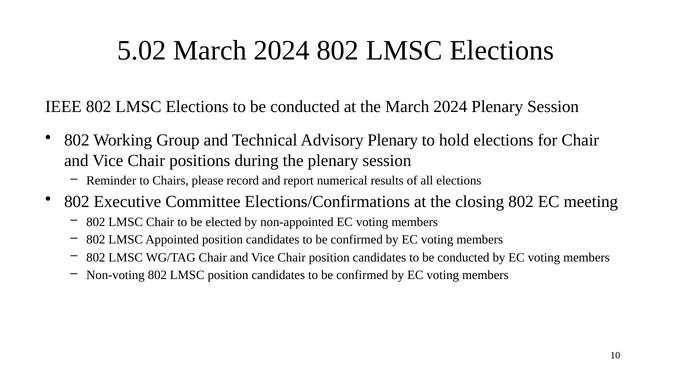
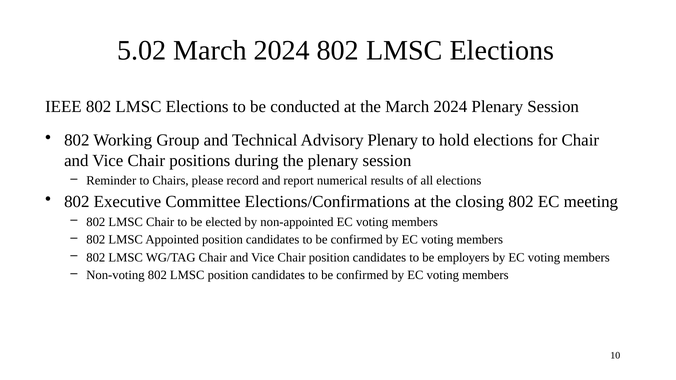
candidates to be conducted: conducted -> employers
